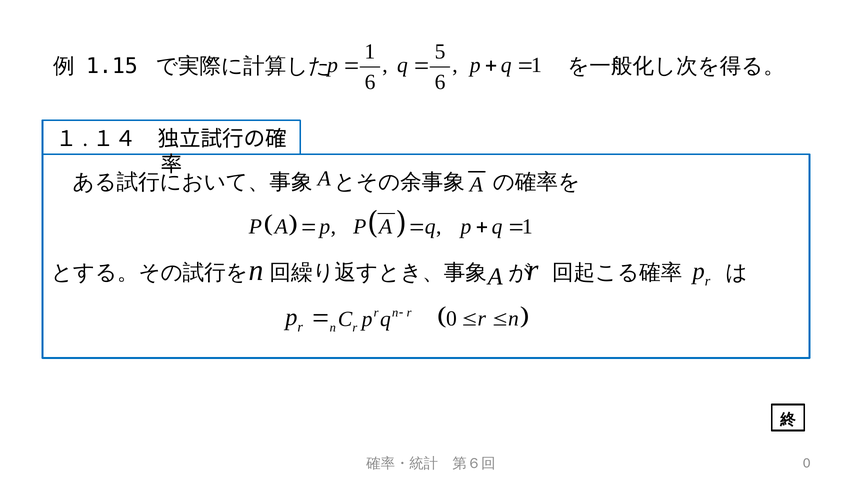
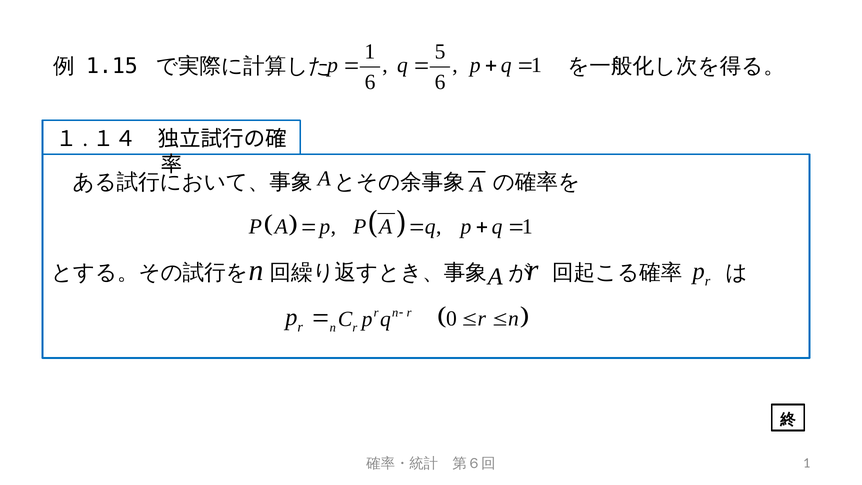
0 at (807, 463): 0 -> 1
